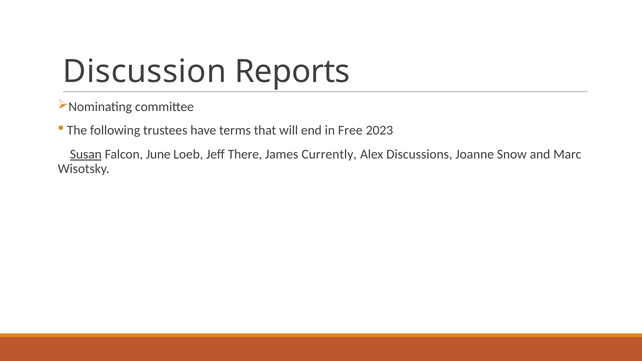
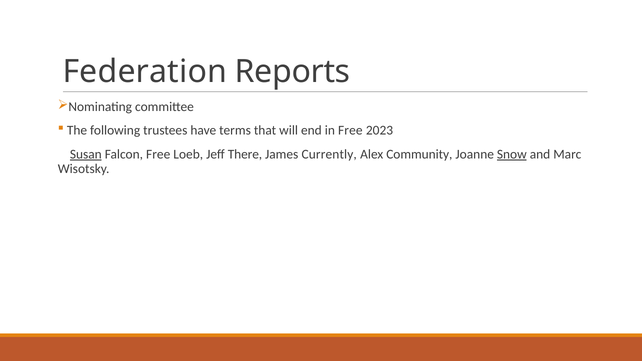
Discussion: Discussion -> Federation
Falcon June: June -> Free
Discussions: Discussions -> Community
Snow underline: none -> present
